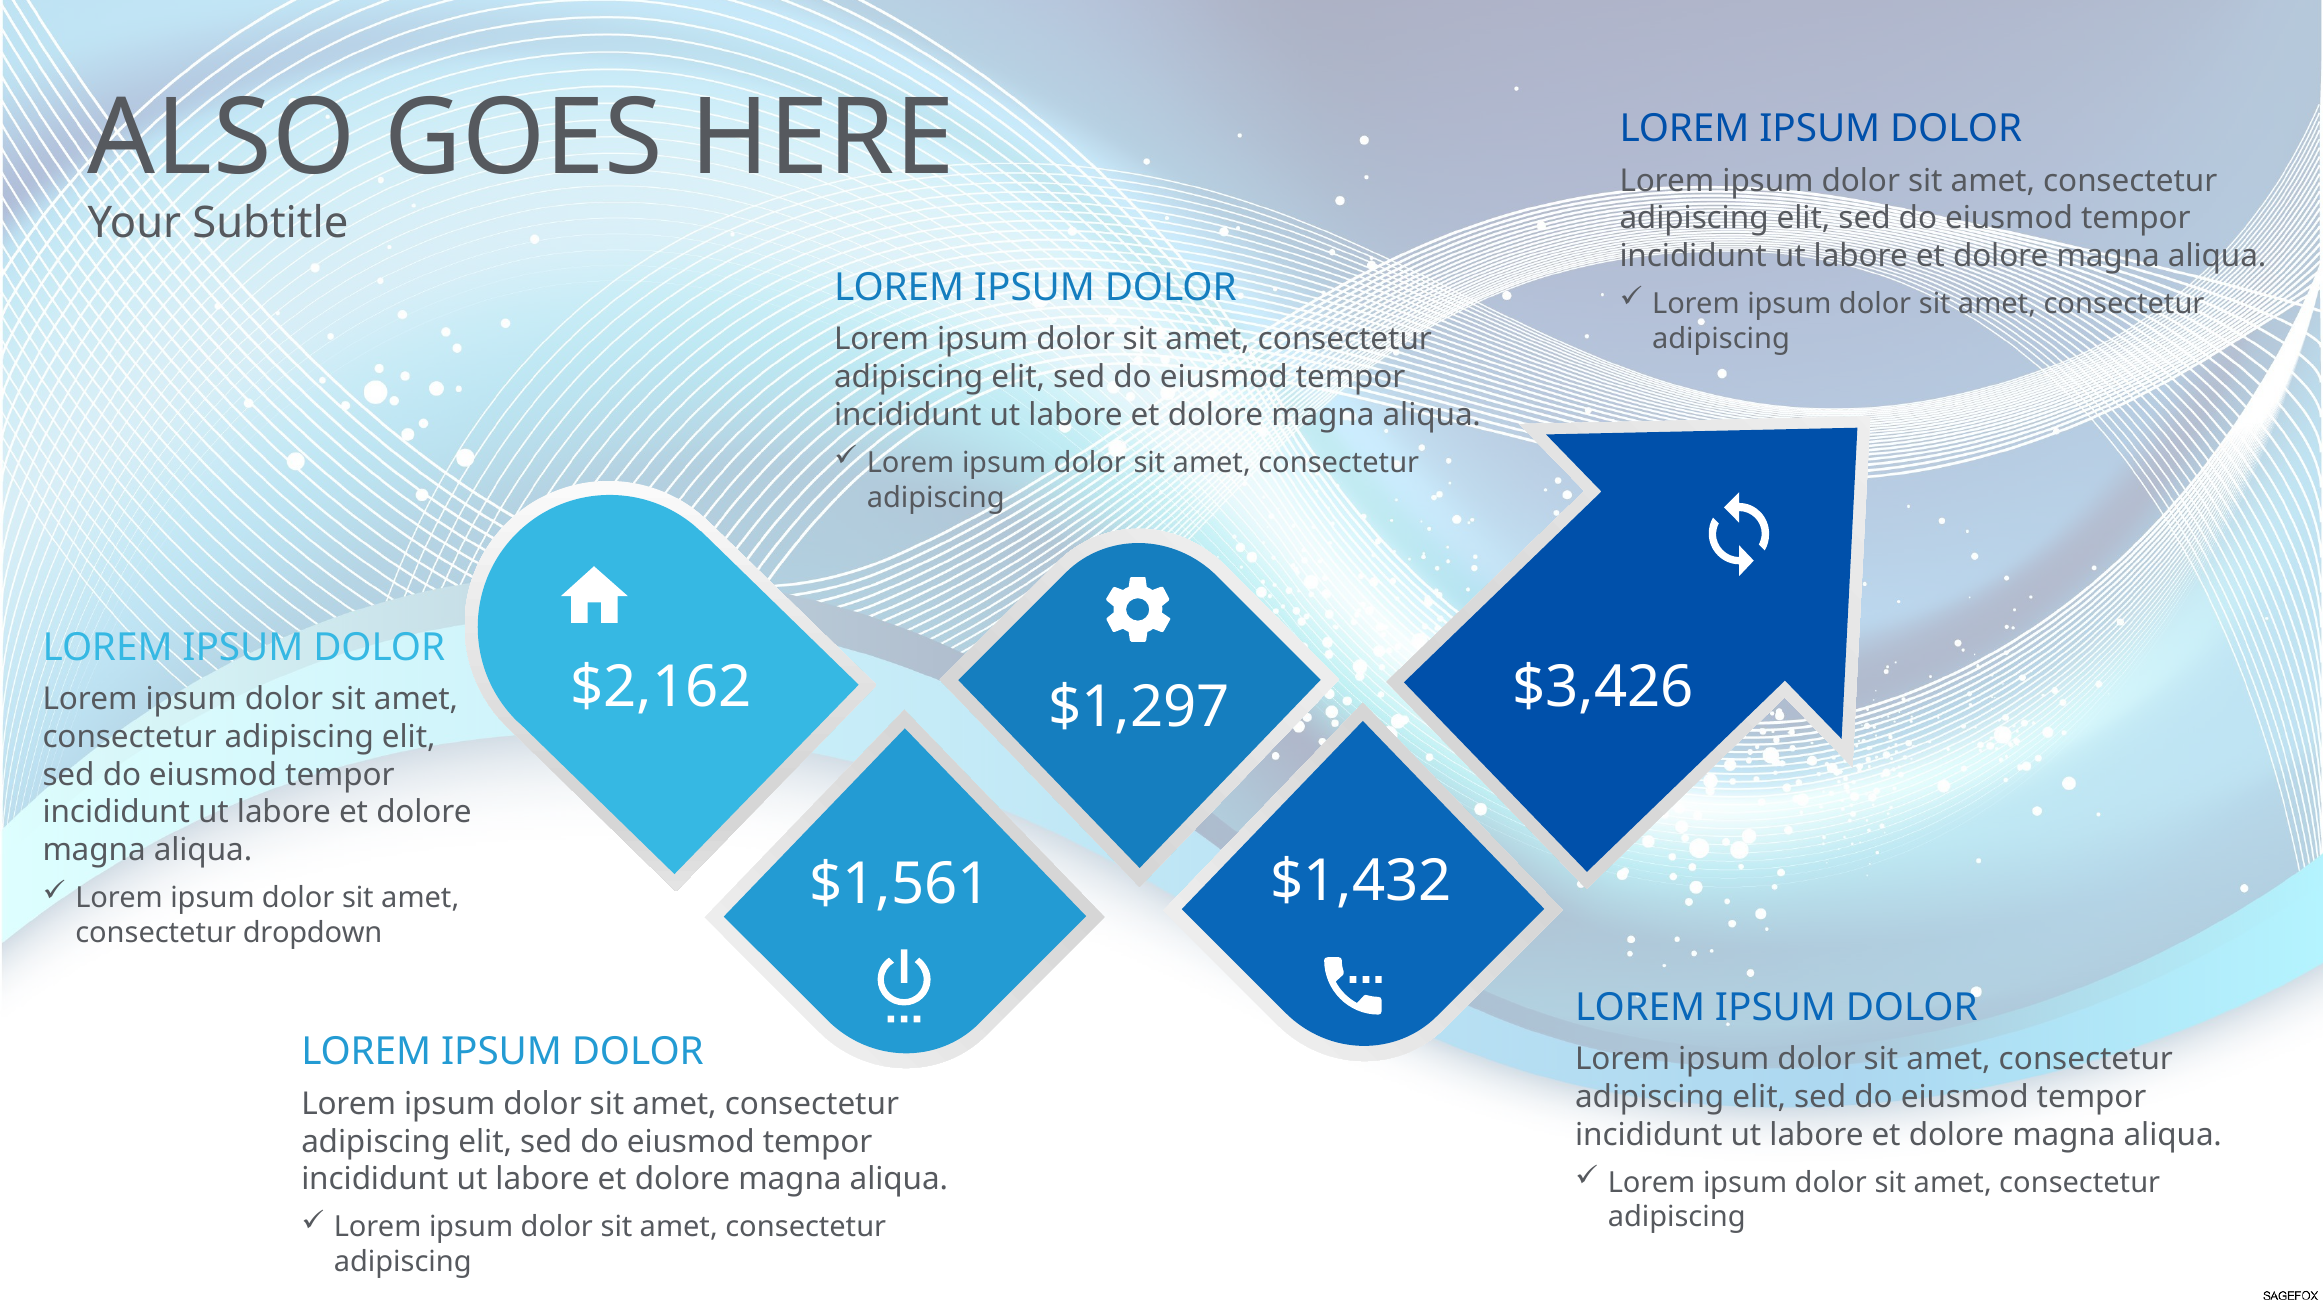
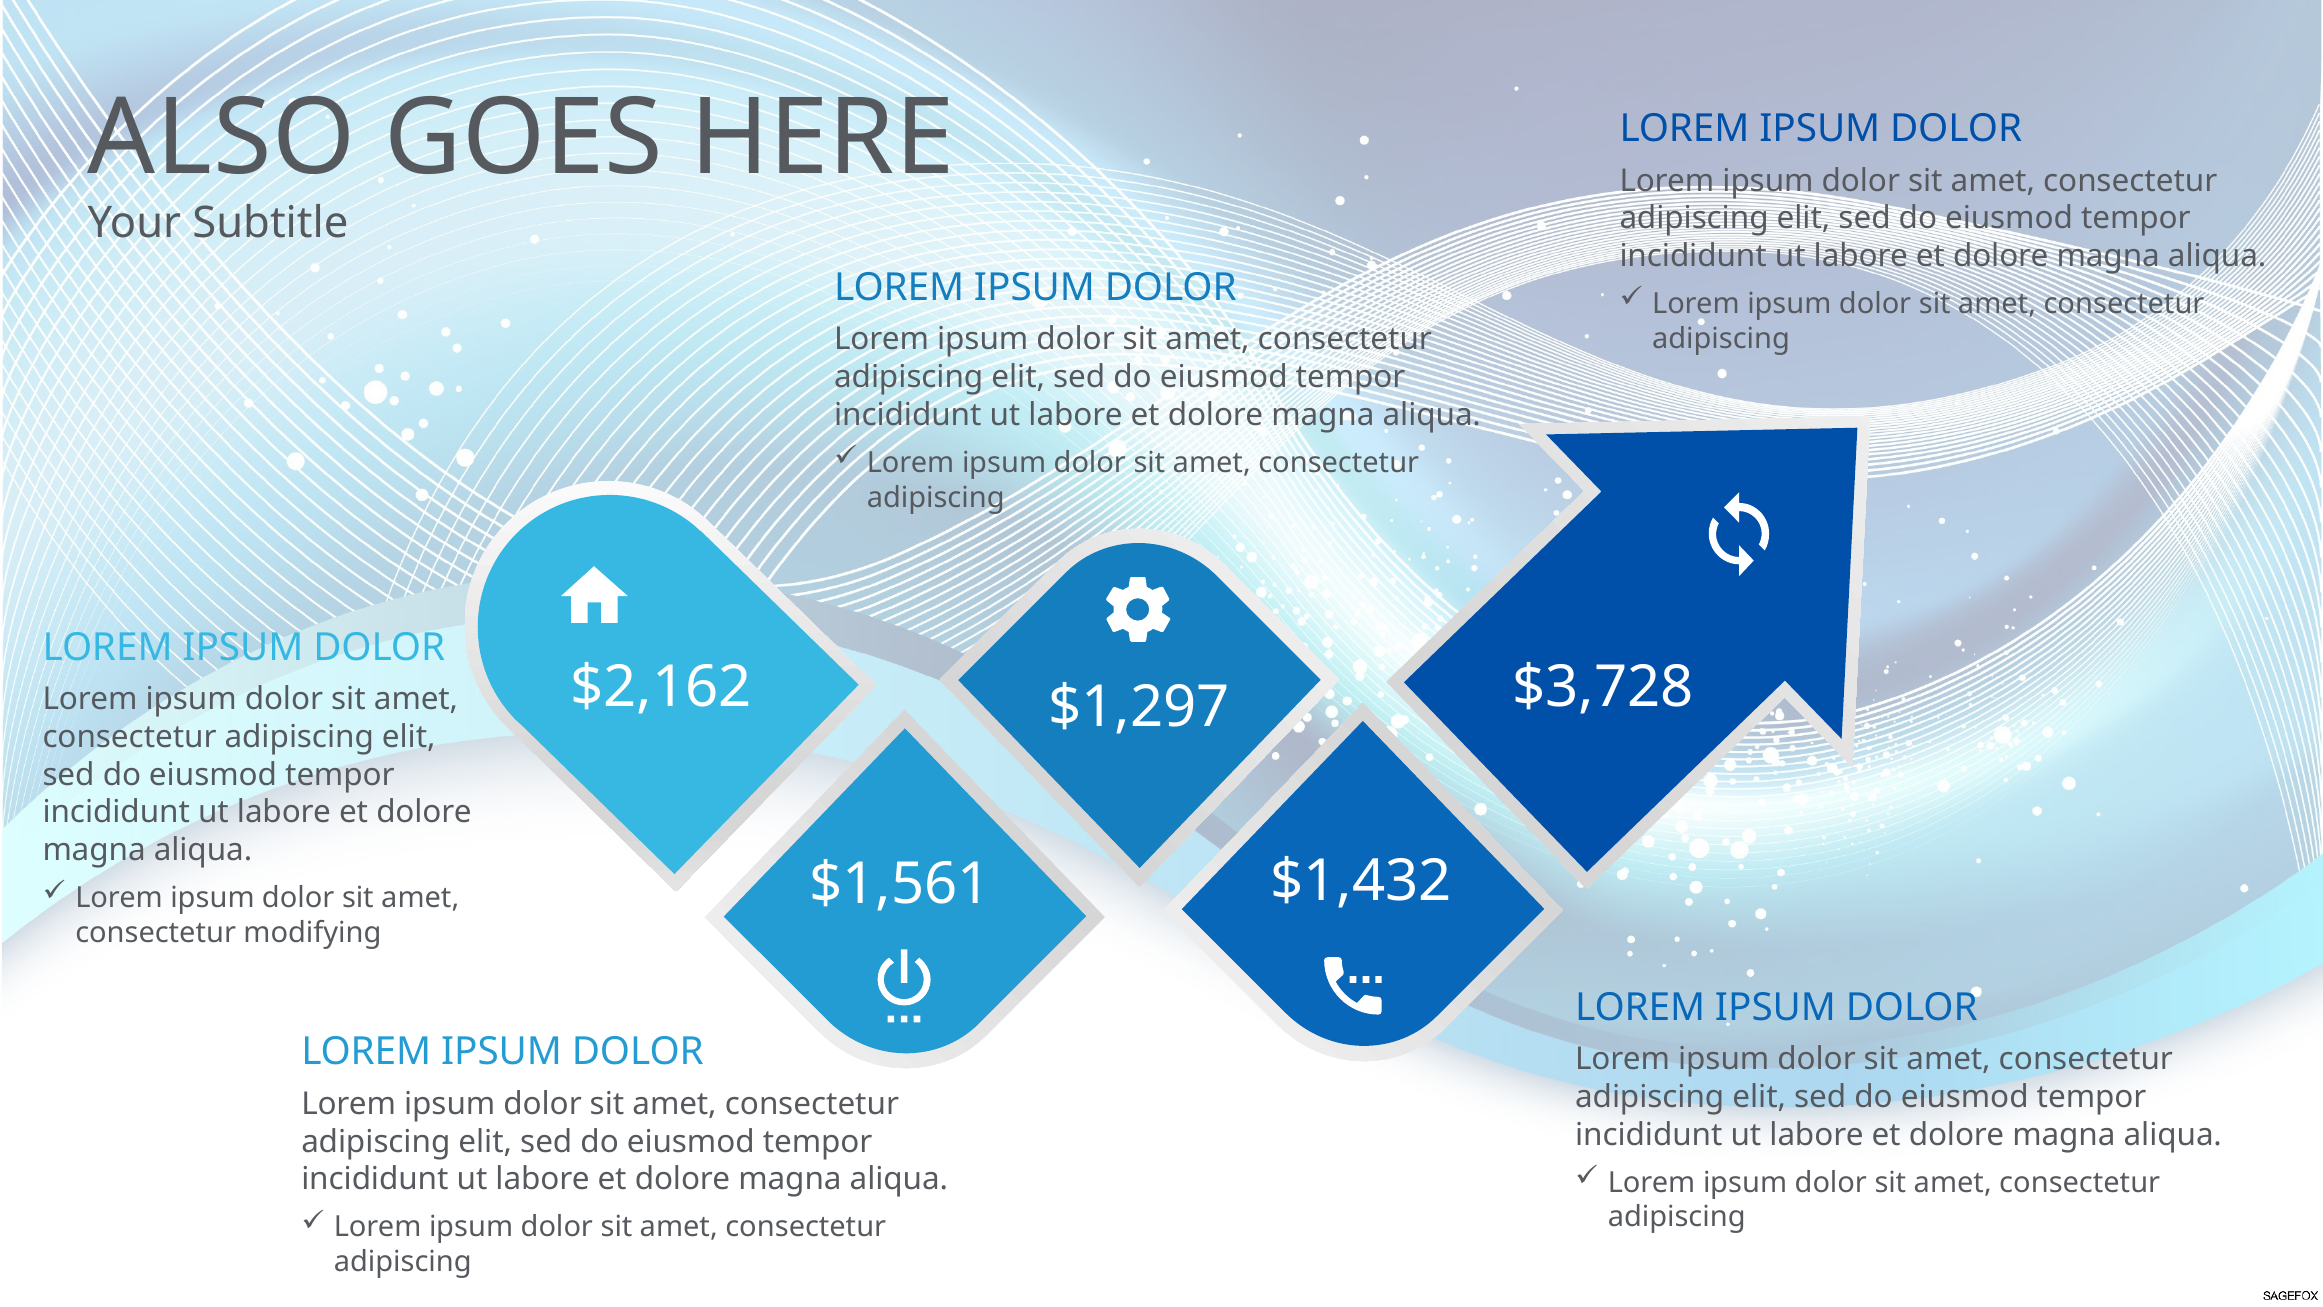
$3,426: $3,426 -> $3,728
dropdown: dropdown -> modifying
